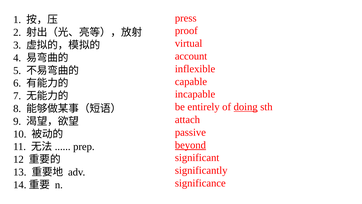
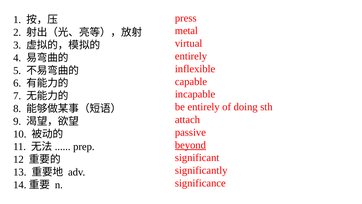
proof: proof -> metal
account at (191, 56): account -> entirely
doing underline: present -> none
